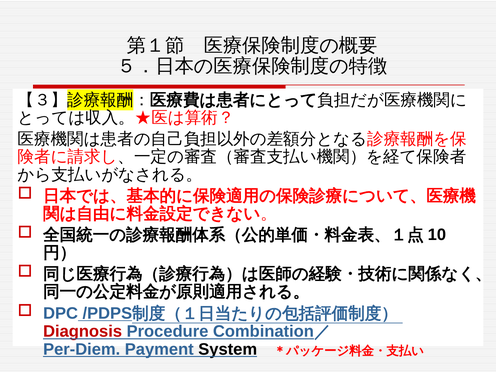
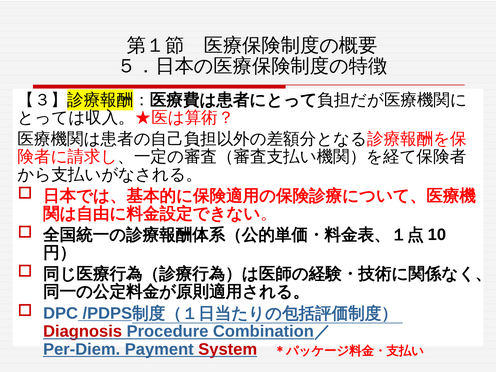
System colour: black -> red
